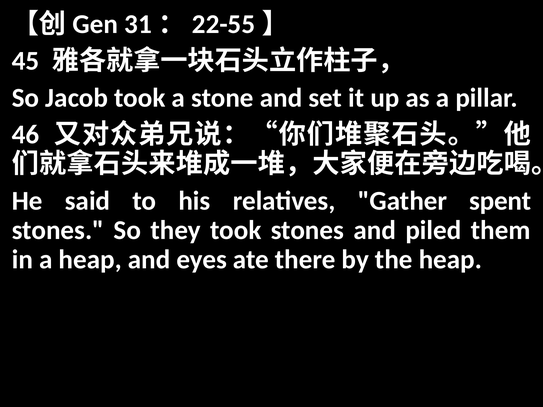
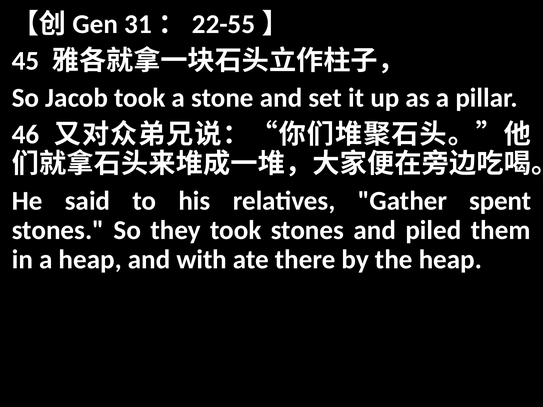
eyes: eyes -> with
